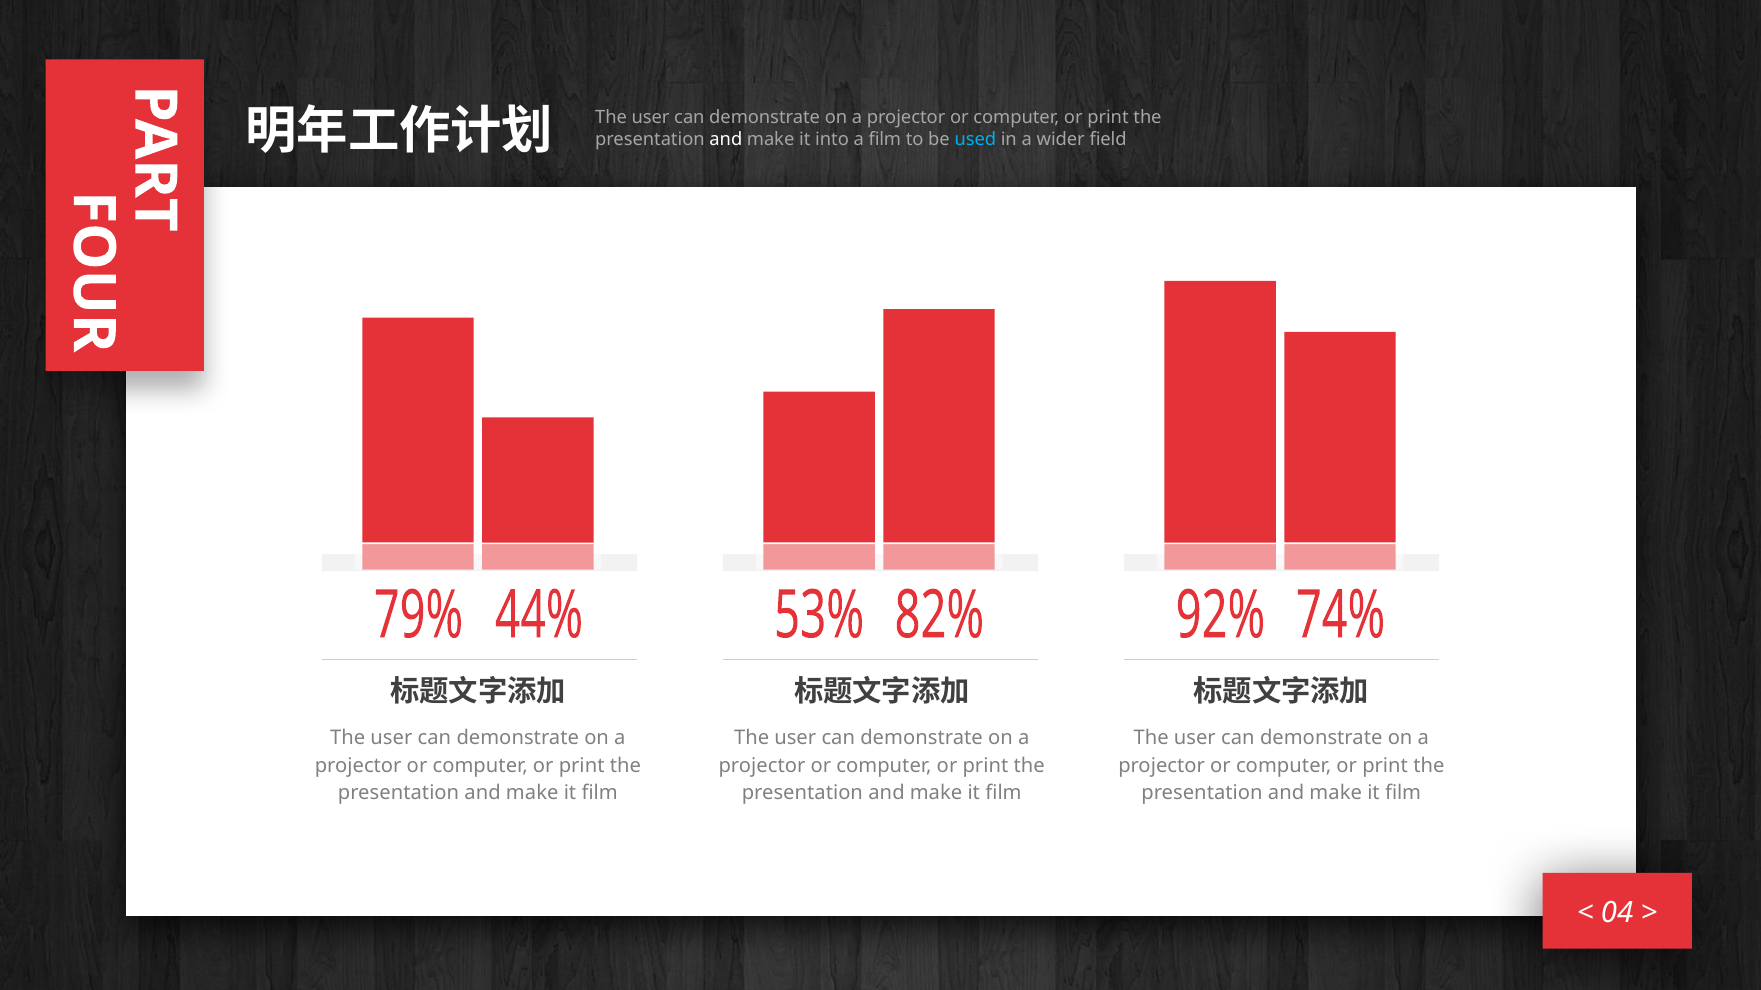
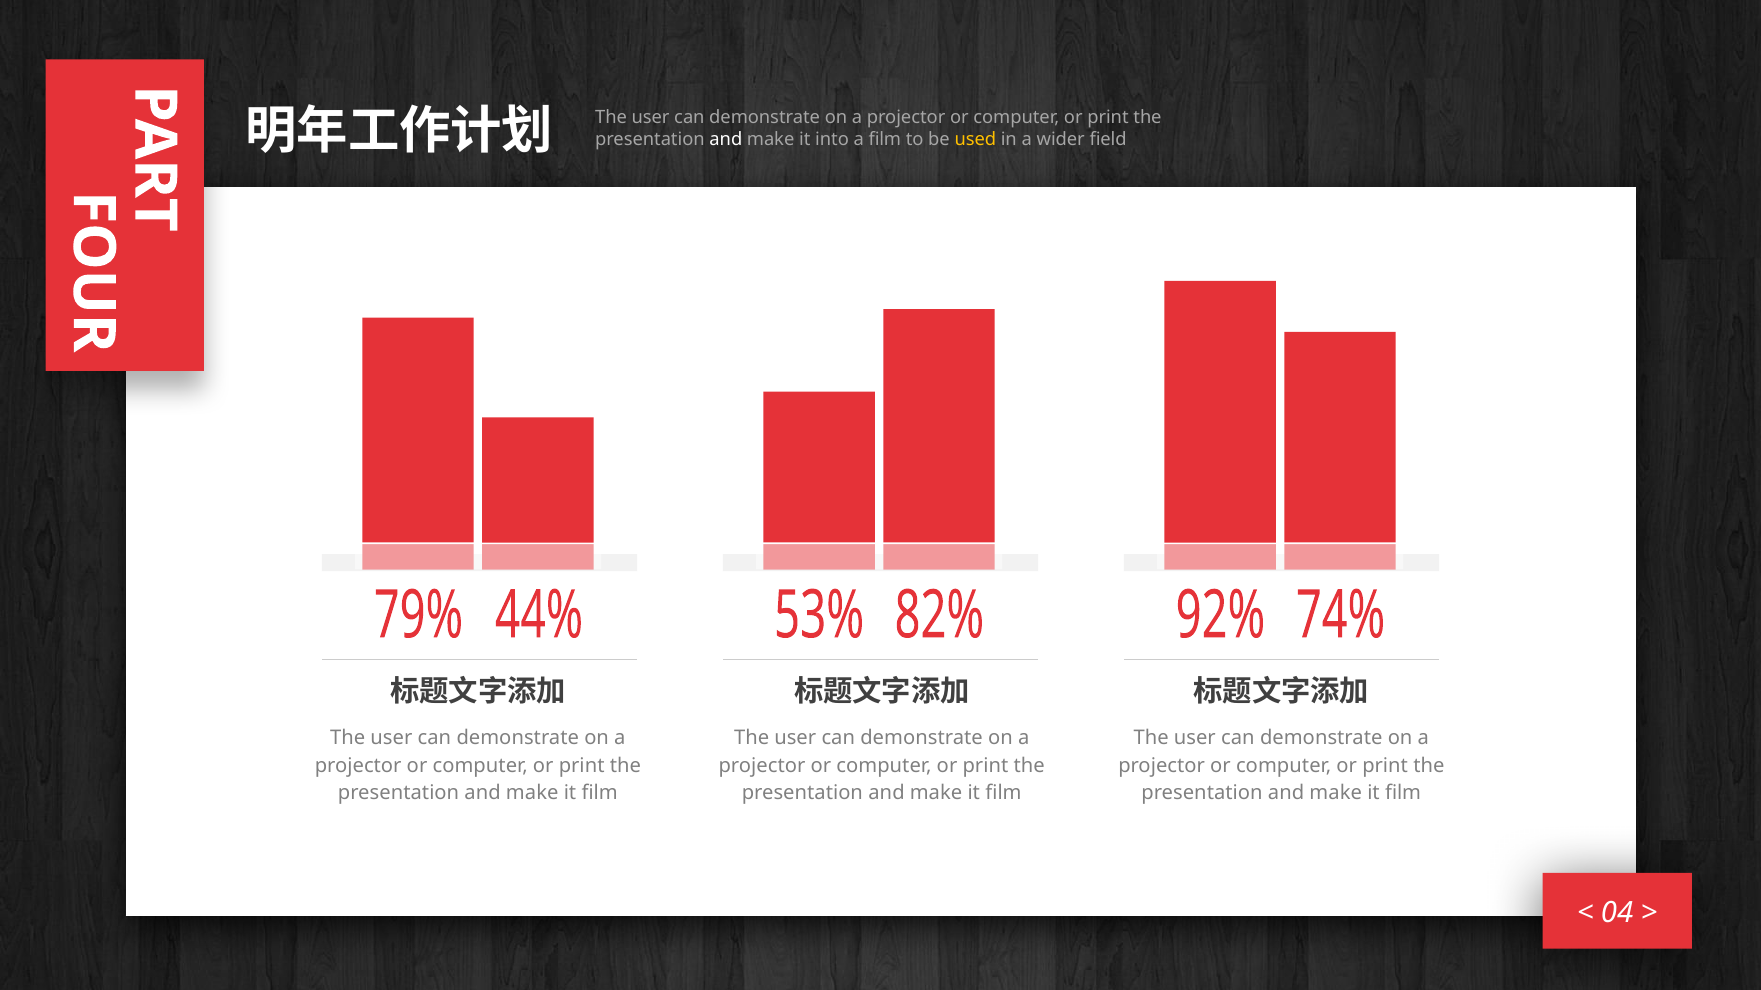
used colour: light blue -> yellow
